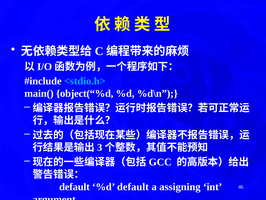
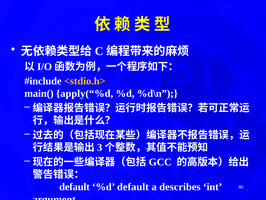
<stdio.h> colour: light blue -> yellow
object(“%d: object(“%d -> apply(“%d
assigning: assigning -> describes
